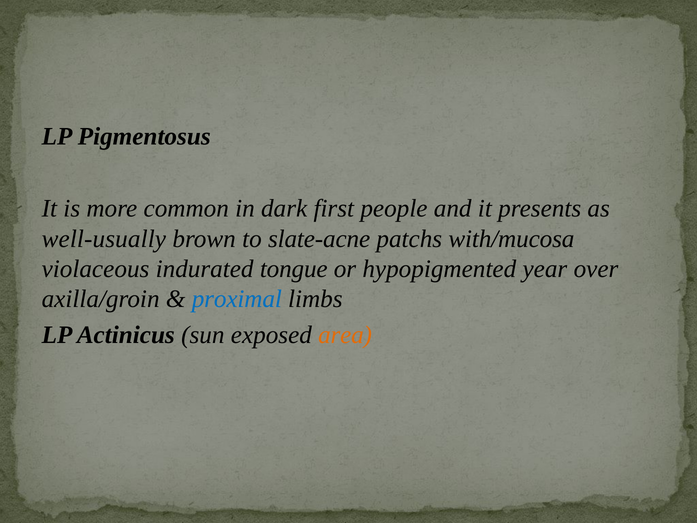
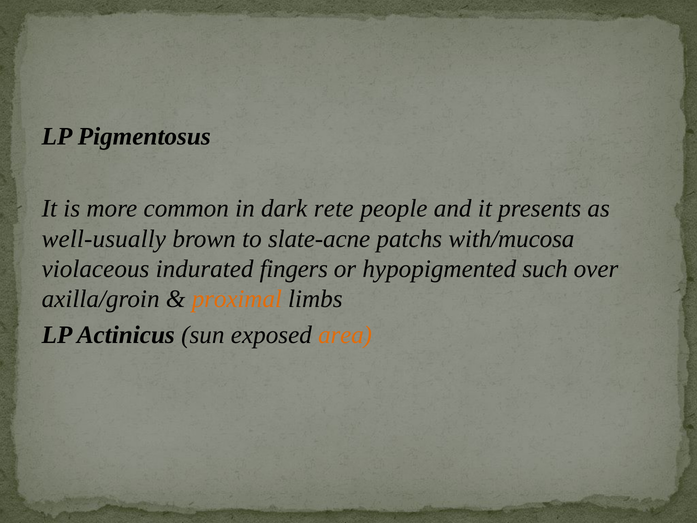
first: first -> rete
tongue: tongue -> fingers
year: year -> such
proximal colour: blue -> orange
